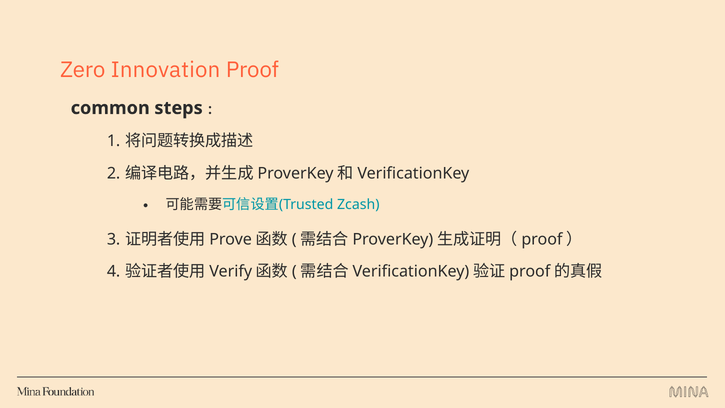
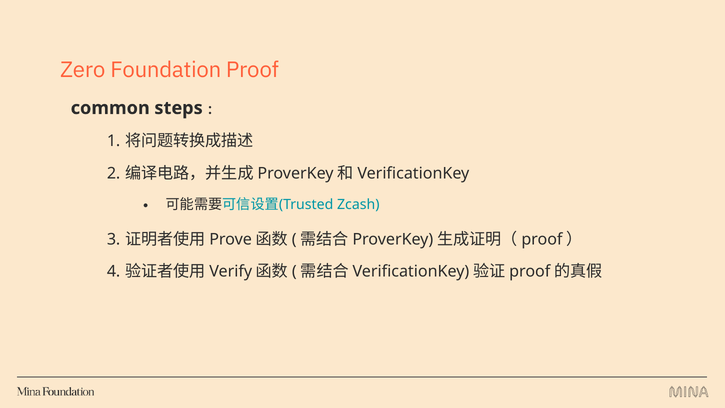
Innovation: Innovation -> Foundation
